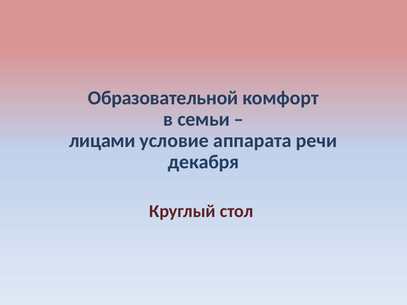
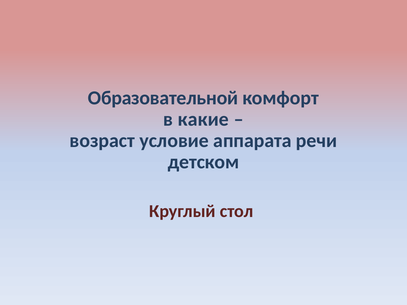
семьи: семьи -> какие
лицами: лицами -> возраст
декабря: декабря -> детском
